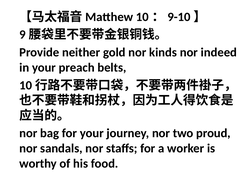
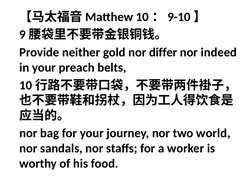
kinds: kinds -> differ
proud: proud -> world
